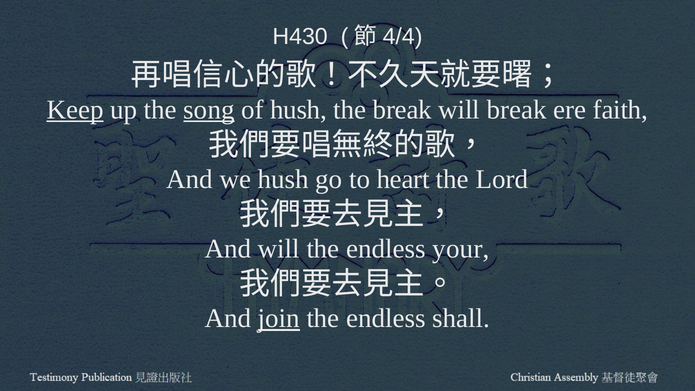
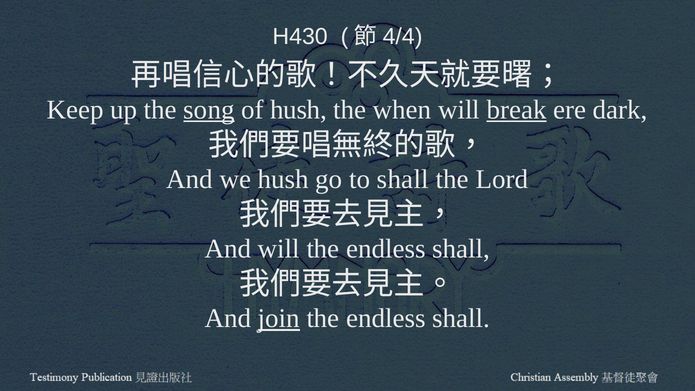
Keep underline: present -> none
the break: break -> when
break at (517, 110) underline: none -> present
faith: faith -> dark
to heart: heart -> shall
your at (461, 249): your -> shall
